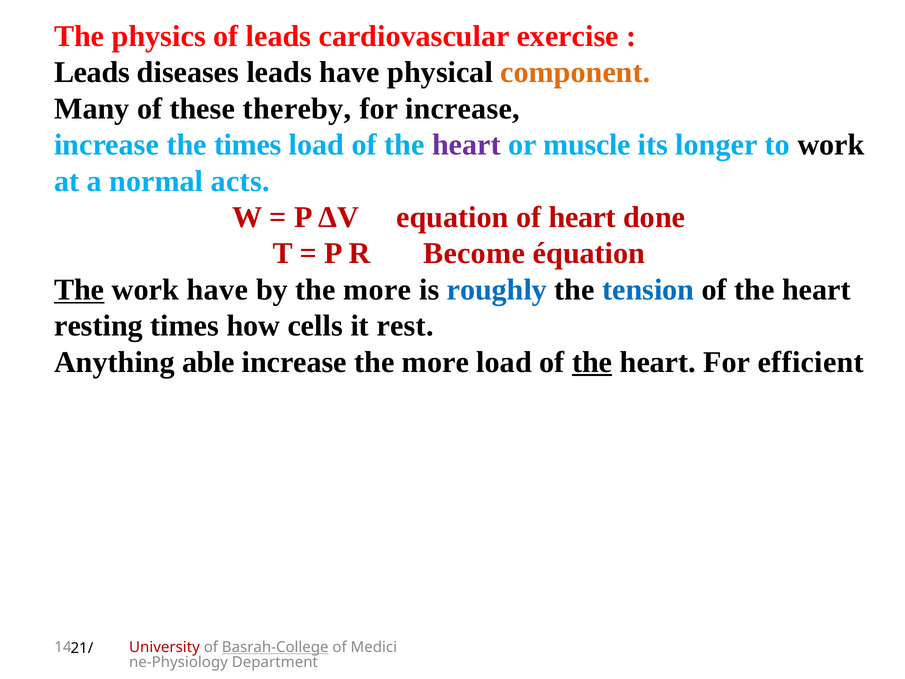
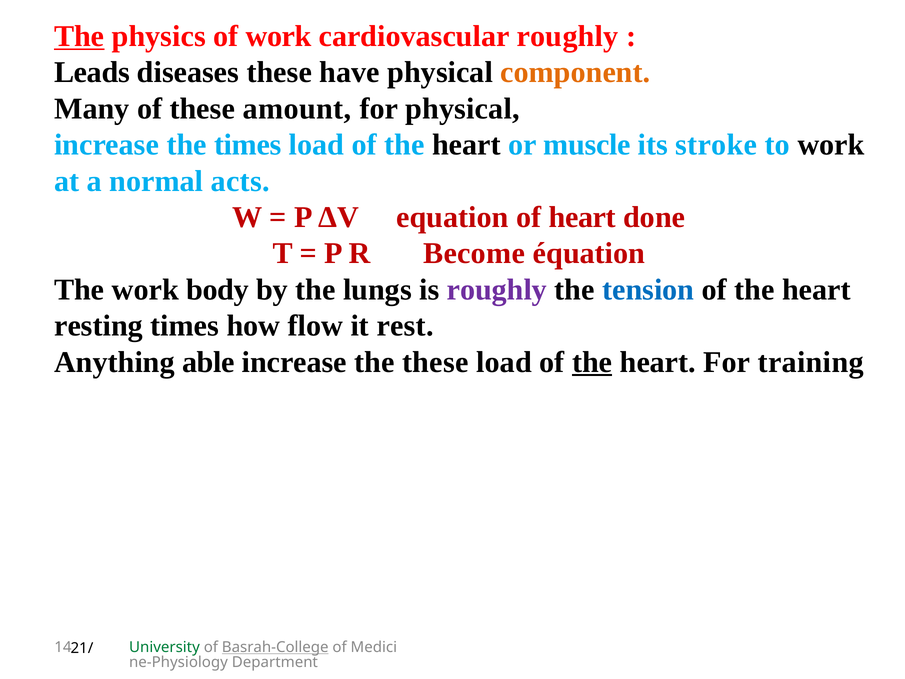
The at (79, 36) underline: none -> present
of leads: leads -> work
cardiovascular exercise: exercise -> roughly
diseases leads: leads -> these
thereby: thereby -> amount
for increase: increase -> physical
heart at (466, 145) colour: purple -> black
longer: longer -> stroke
The at (79, 290) underline: present -> none
work have: have -> body
by the more: more -> lungs
roughly at (497, 290) colour: blue -> purple
cells: cells -> flow
increase the more: more -> these
efficient: efficient -> training
University colour: red -> green
